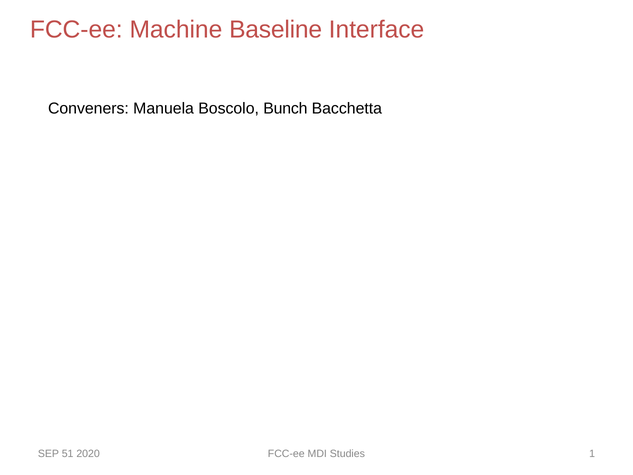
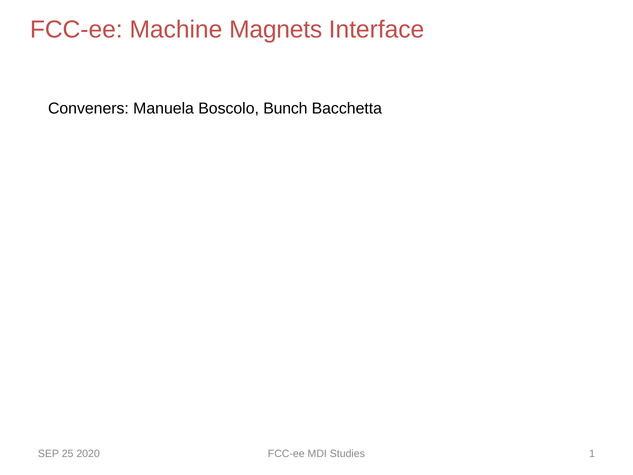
Baseline: Baseline -> Magnets
51: 51 -> 25
